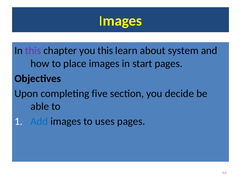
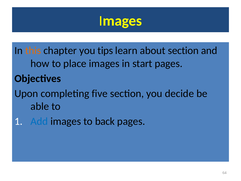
this at (33, 51) colour: purple -> orange
you this: this -> tips
about system: system -> section
uses: uses -> back
